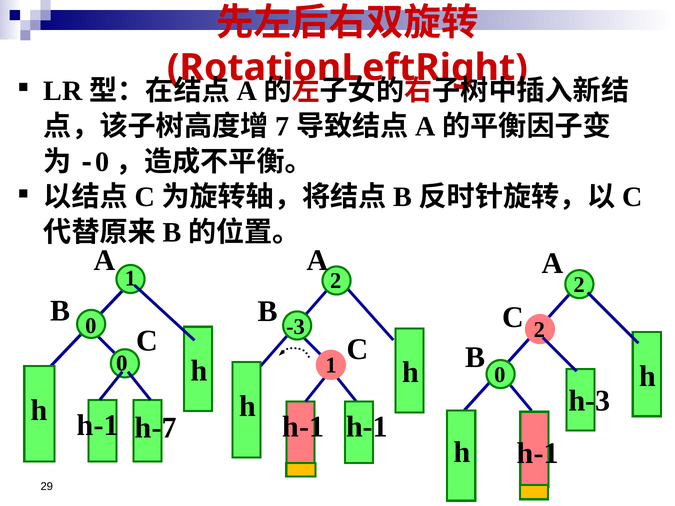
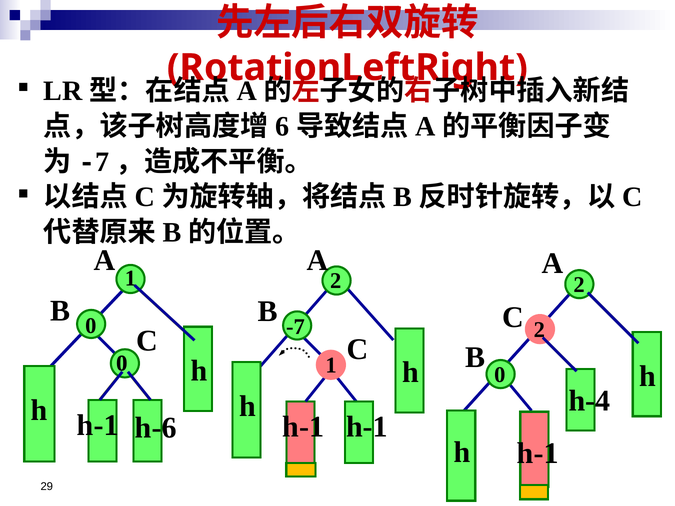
7: 7 -> 6
0 at (102, 162): 0 -> 7
-3: -3 -> -7
h-3: h-3 -> h-4
h-7: h-7 -> h-6
